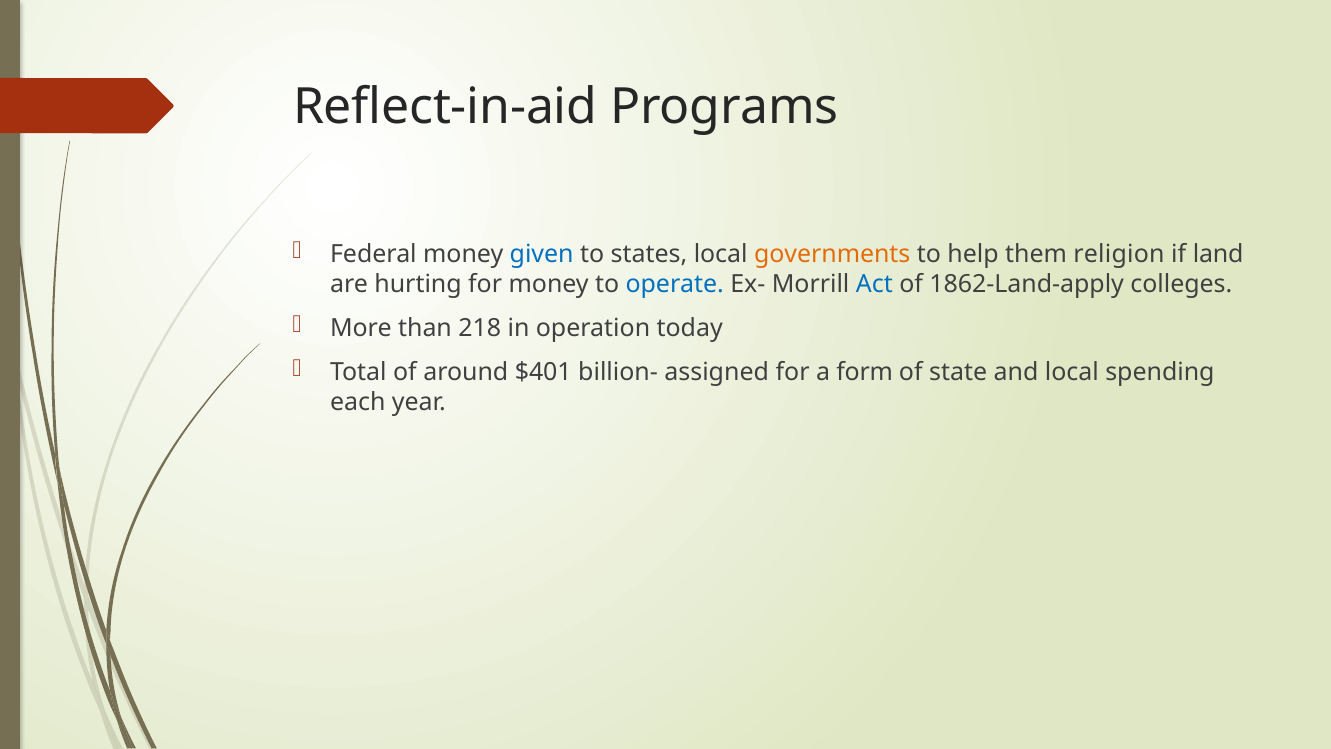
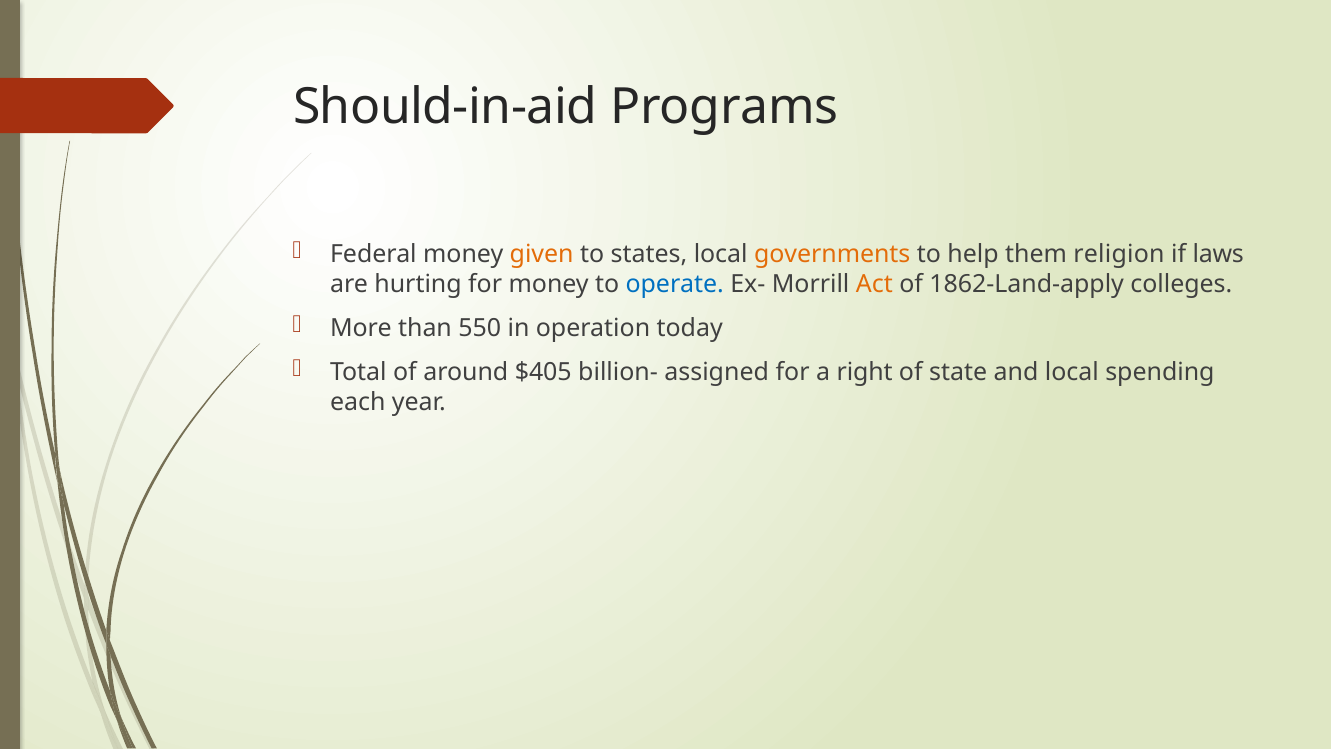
Reflect-in-aid: Reflect-in-aid -> Should-in-aid
given colour: blue -> orange
land: land -> laws
Act colour: blue -> orange
218: 218 -> 550
$401: $401 -> $405
form: form -> right
